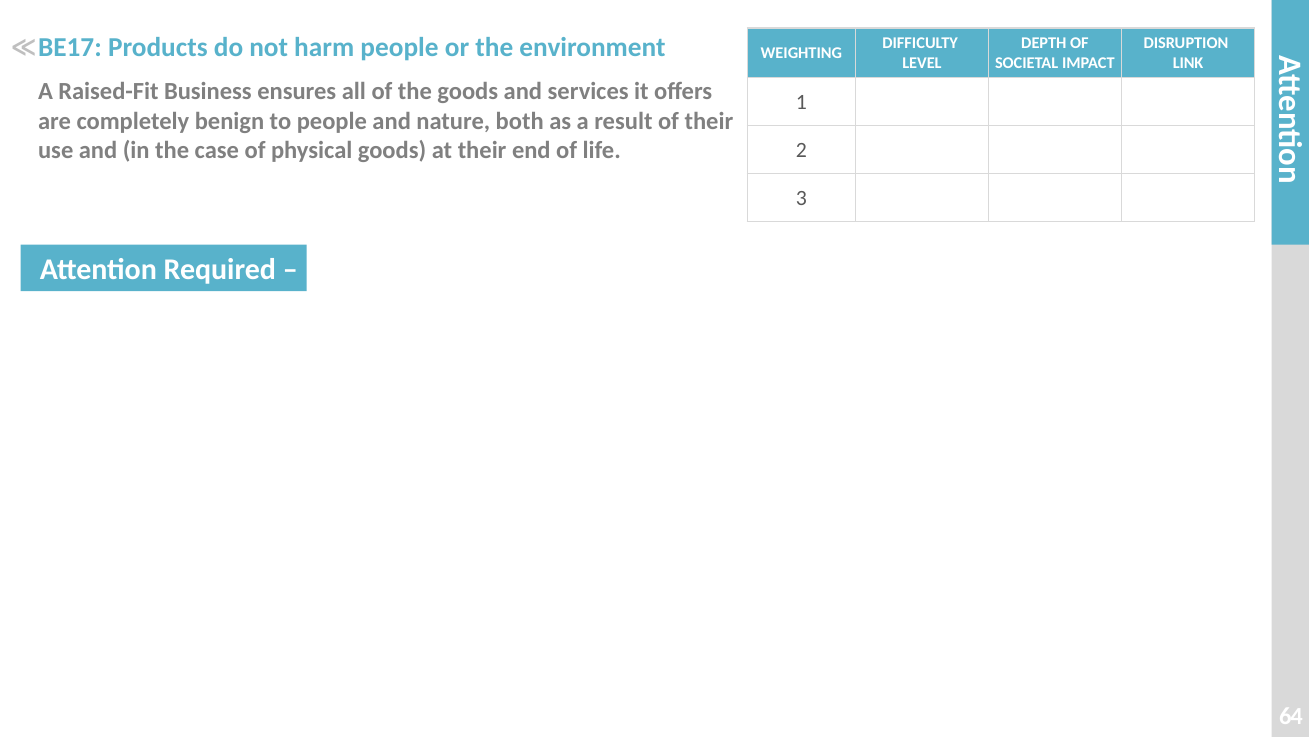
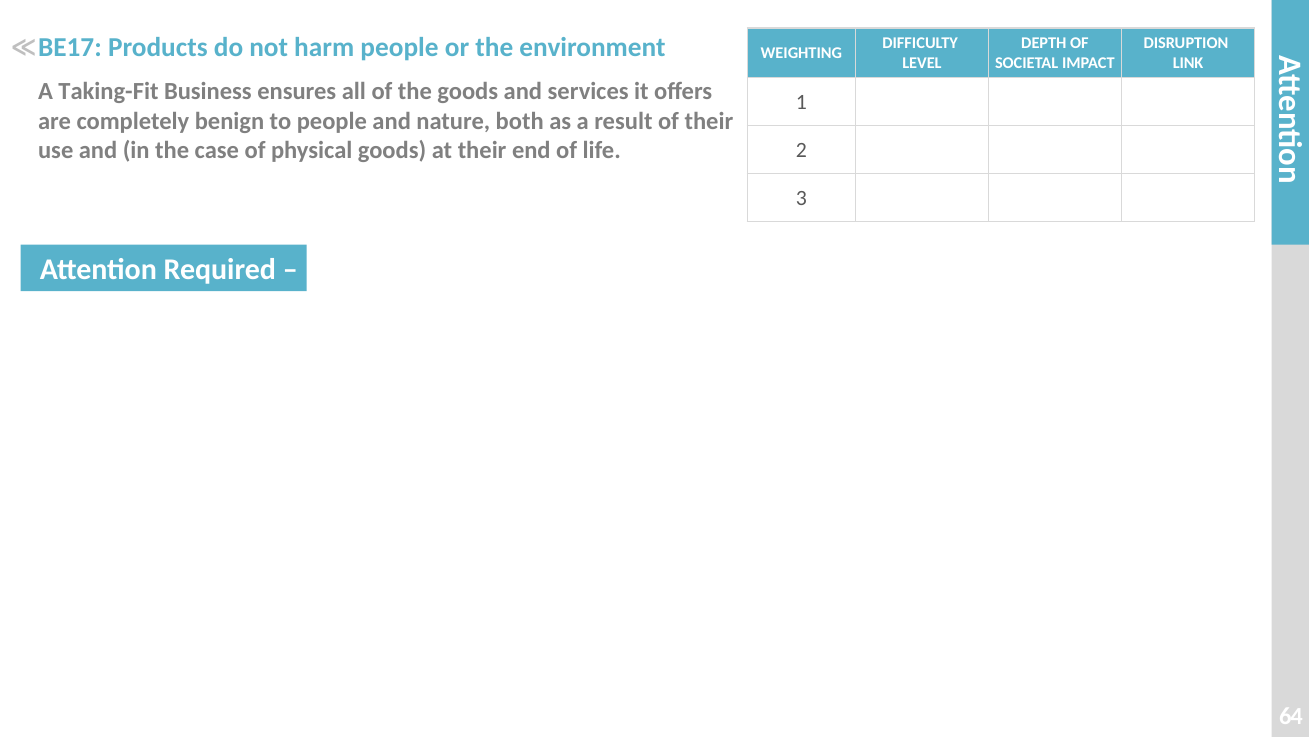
Raised-Fit: Raised-Fit -> Taking-Fit
